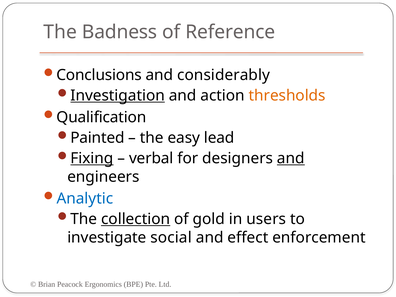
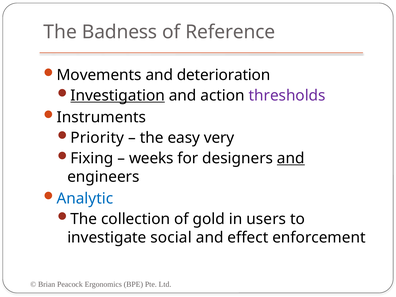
Conclusions: Conclusions -> Movements
considerably: considerably -> deterioration
thresholds colour: orange -> purple
Qualification: Qualification -> Instruments
Painted: Painted -> Priority
lead: lead -> very
Fixing underline: present -> none
verbal: verbal -> weeks
collection underline: present -> none
